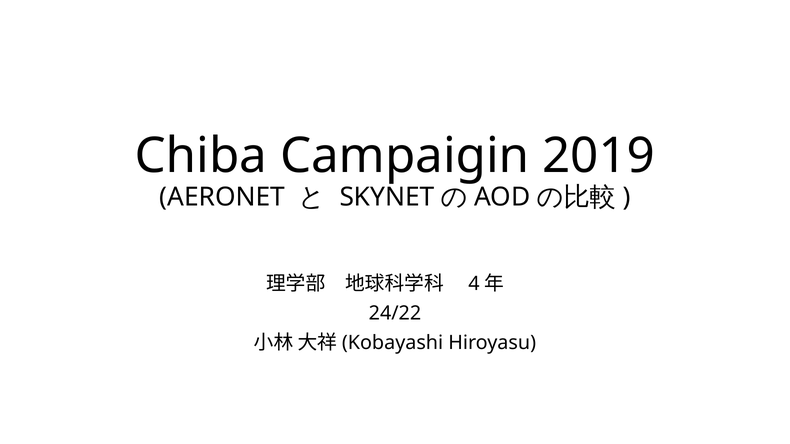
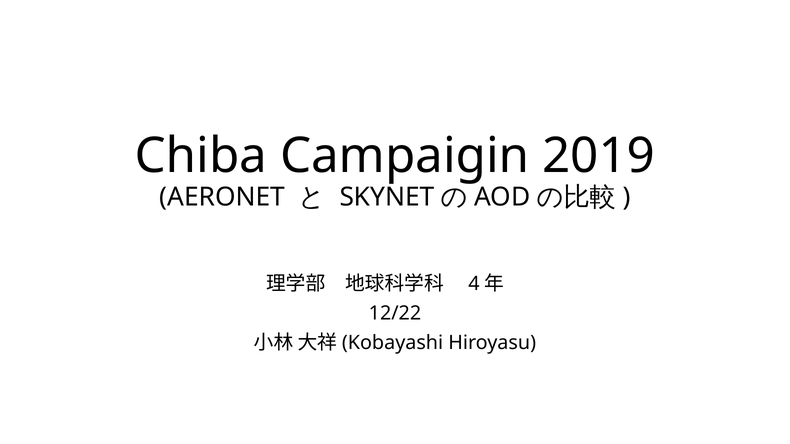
24/22: 24/22 -> 12/22
